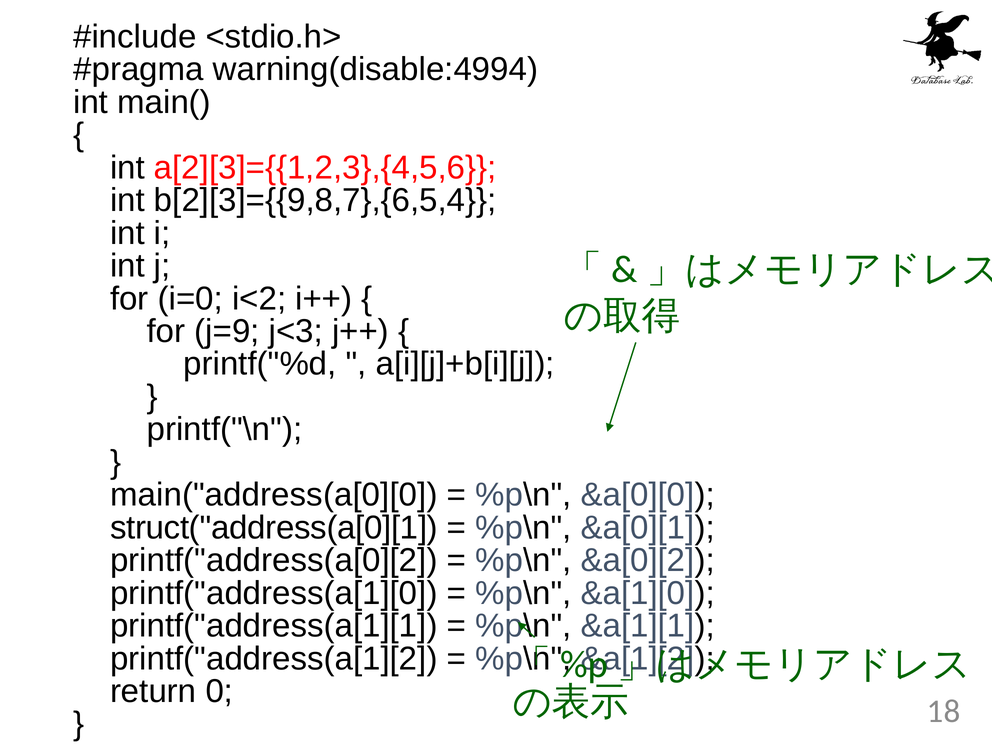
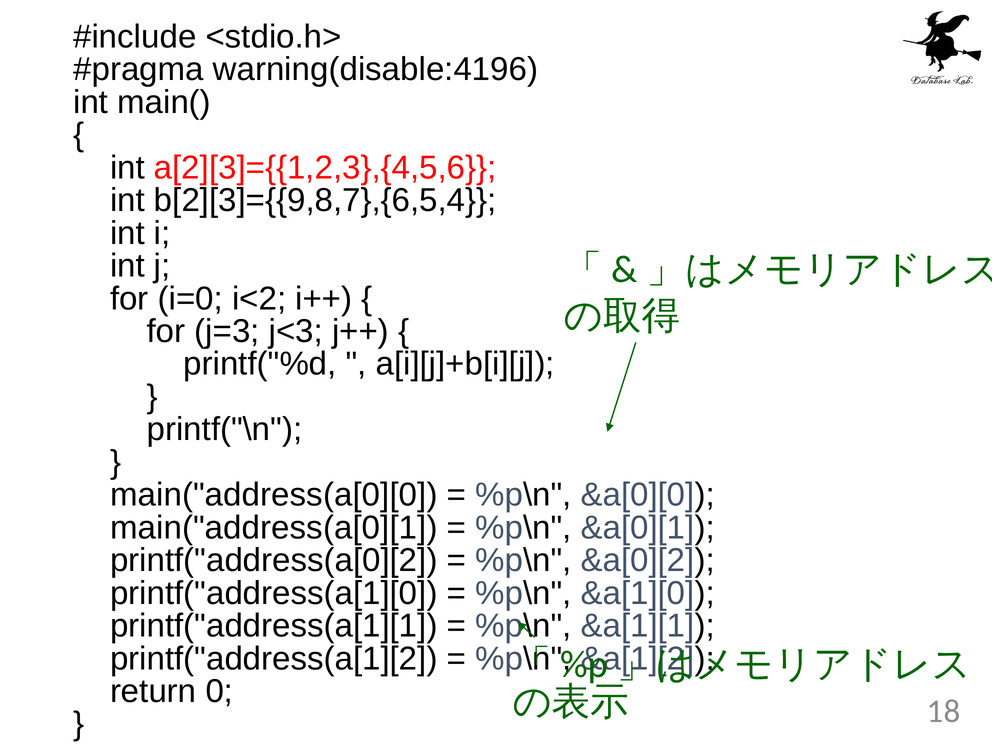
warning(disable:4994: warning(disable:4994 -> warning(disable:4196
j=9: j=9 -> j=3
struct("address(a[0][1: struct("address(a[0][1 -> main("address(a[0][1
